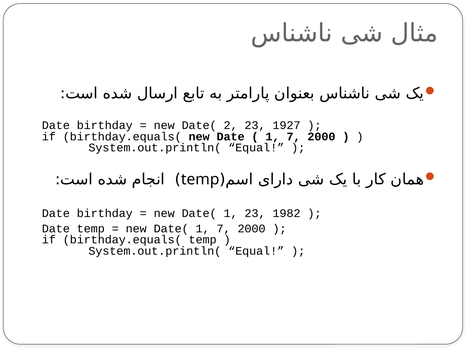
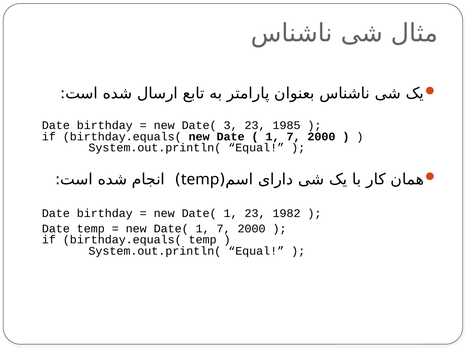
2: 2 -> 3
1927: 1927 -> 1985
